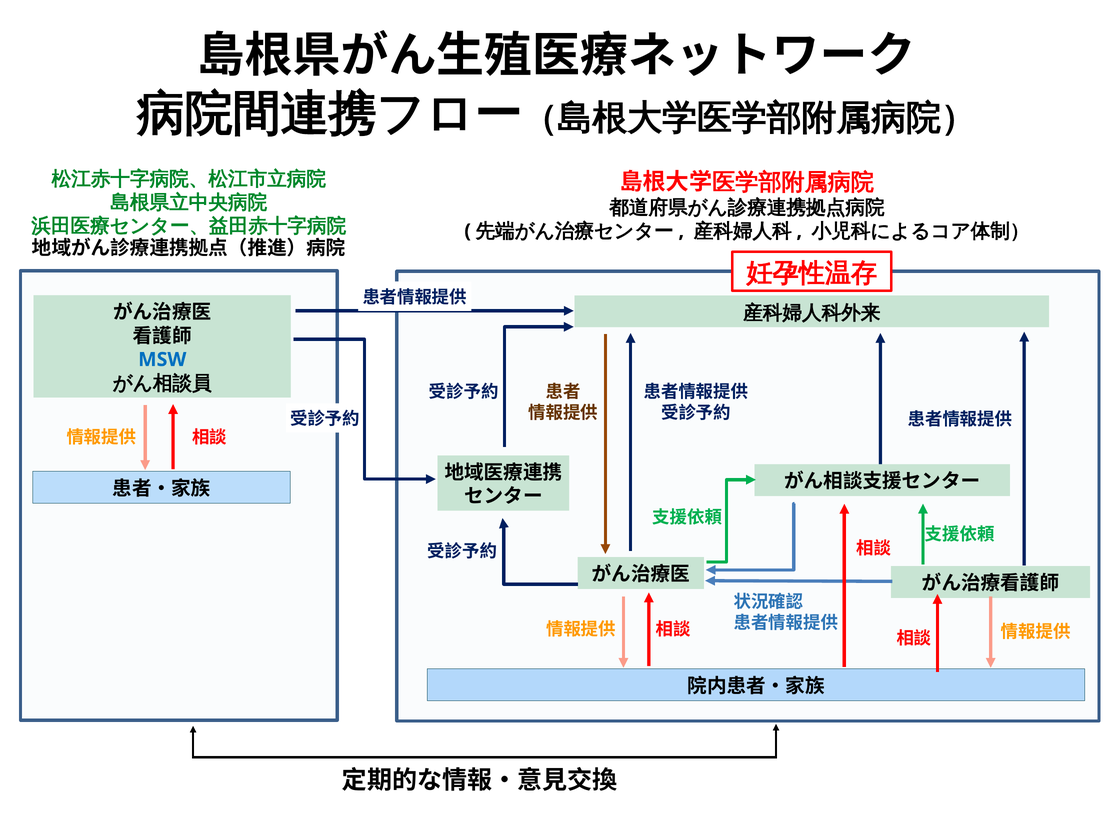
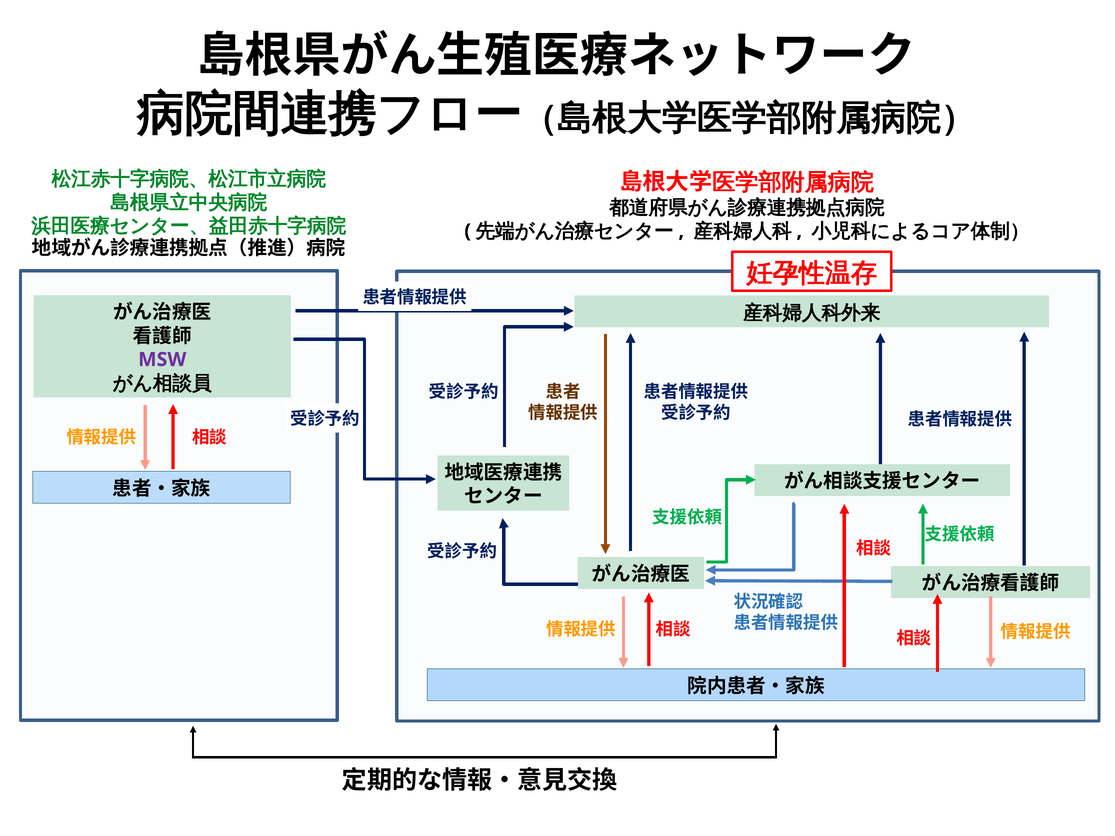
MSW colour: blue -> purple
